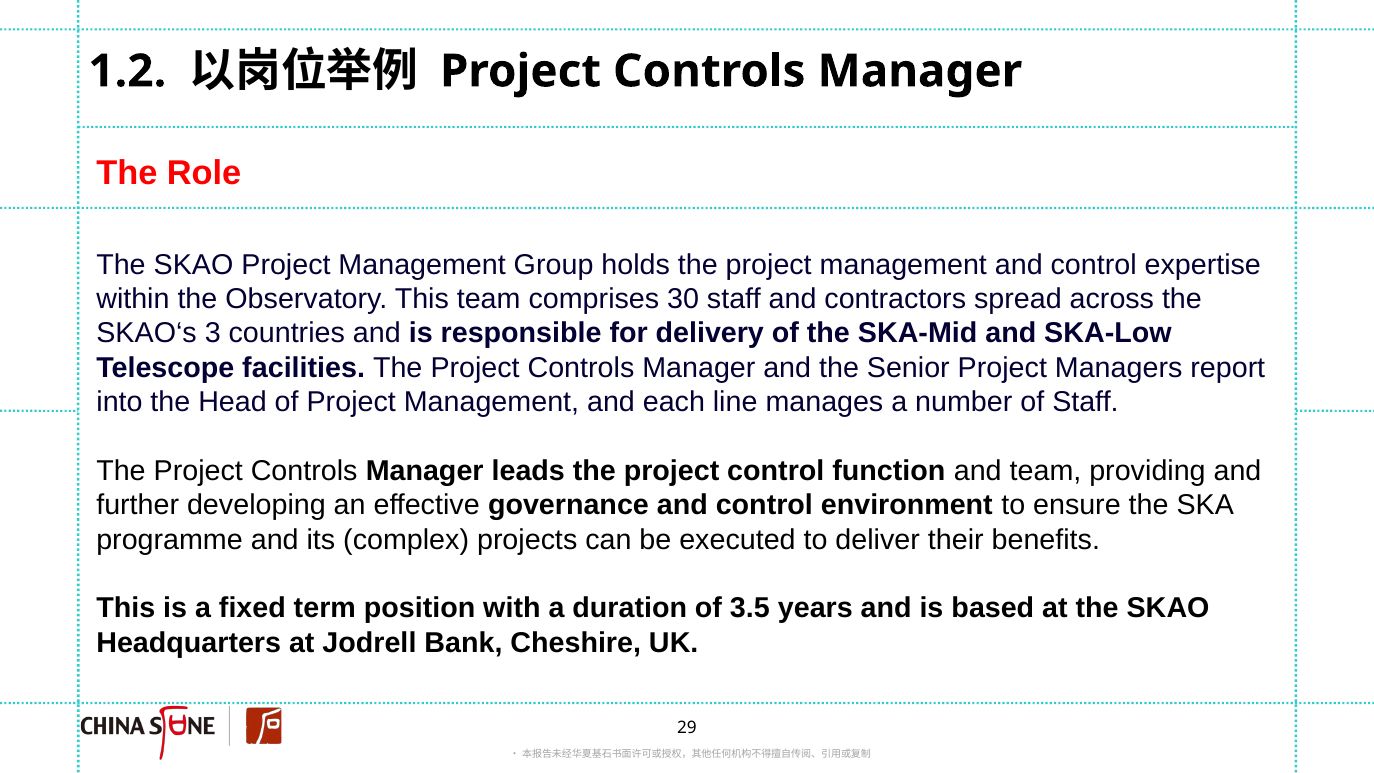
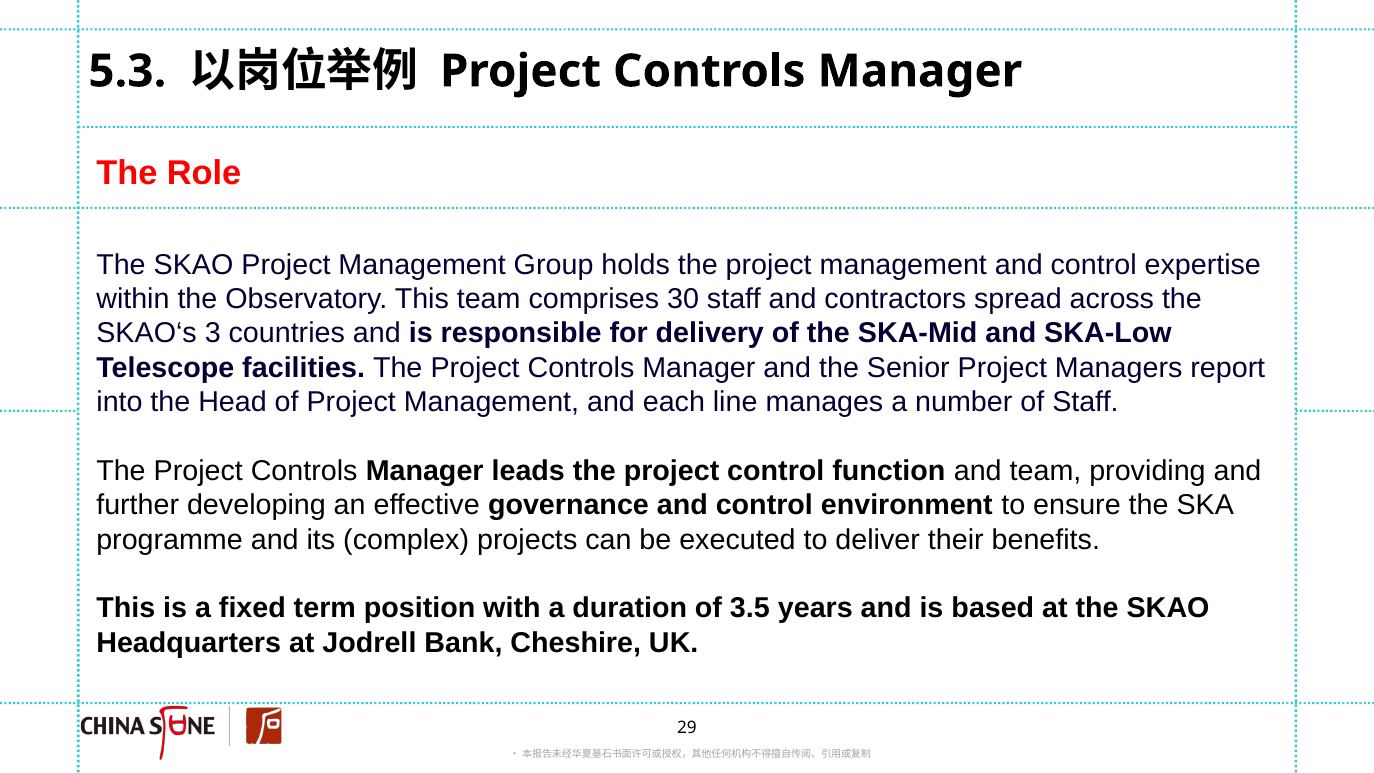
1.2: 1.2 -> 5.3
